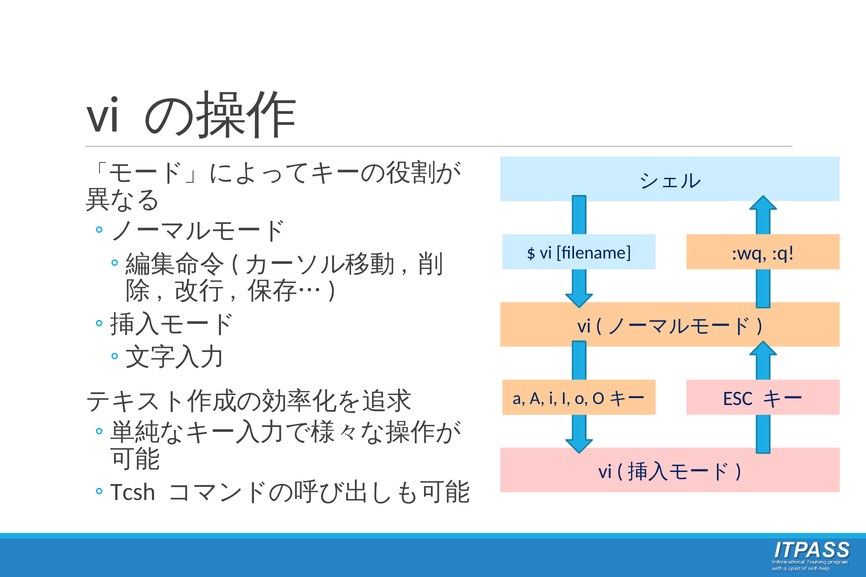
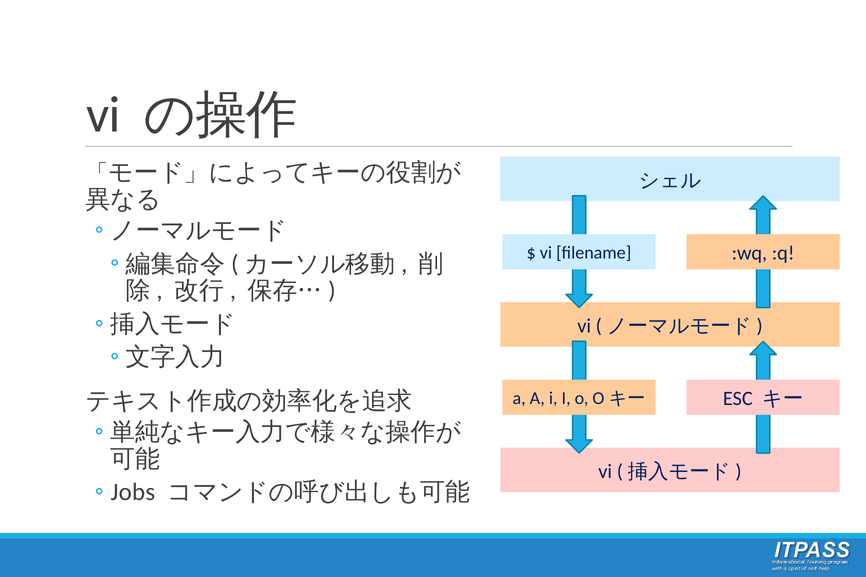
Tcsh: Tcsh -> Jobs
